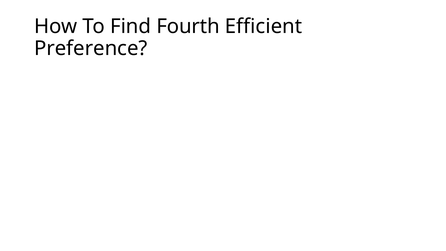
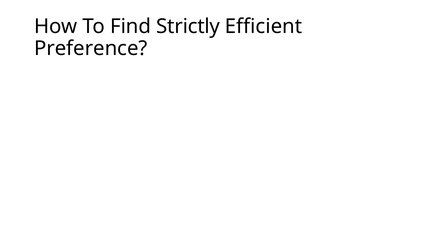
Fourth: Fourth -> Strictly
